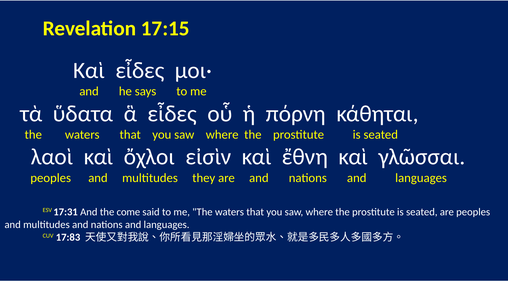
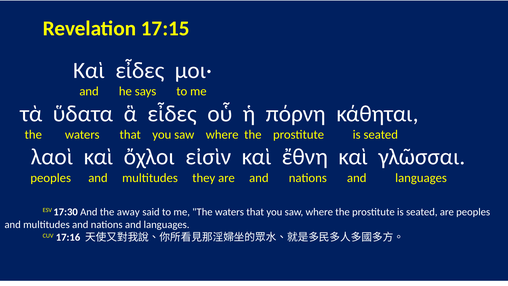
17:31: 17:31 -> 17:30
come: come -> away
17:83: 17:83 -> 17:16
